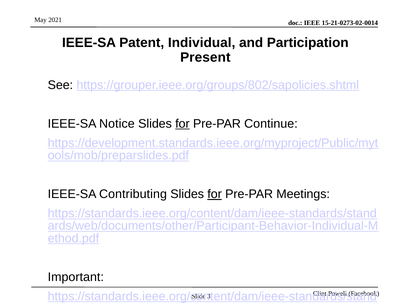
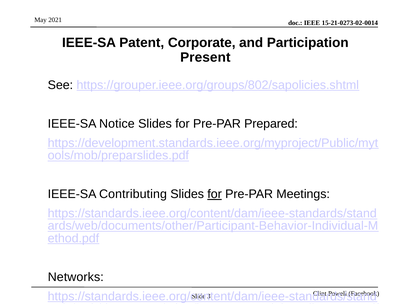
Individual: Individual -> Corporate
for at (182, 124) underline: present -> none
Continue: Continue -> Prepared
Important: Important -> Networks
